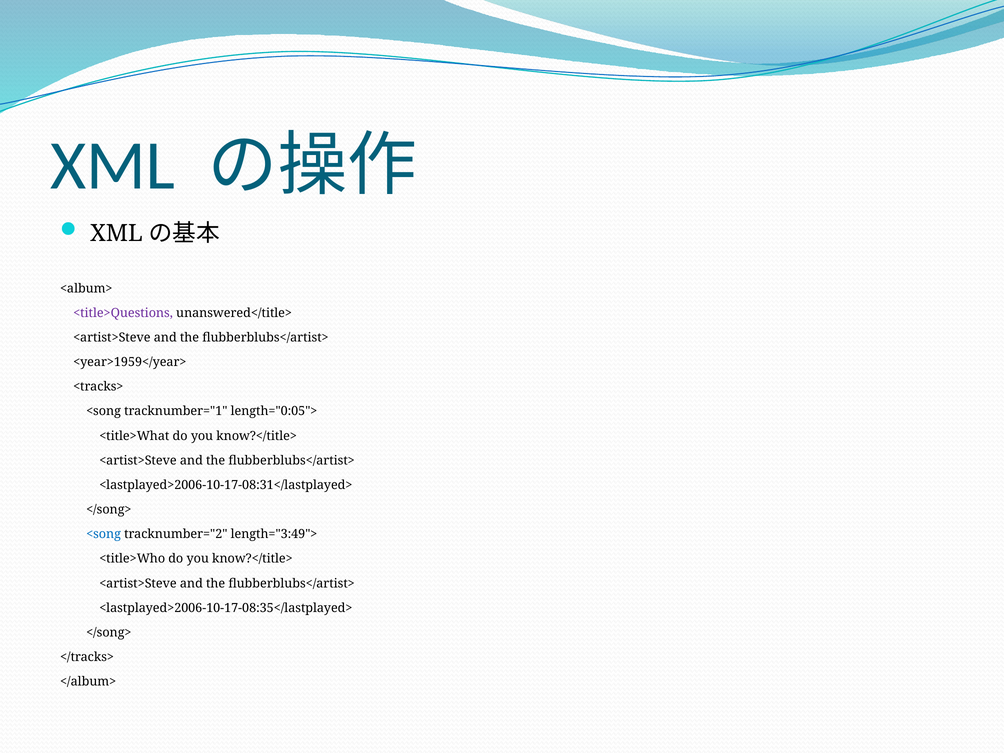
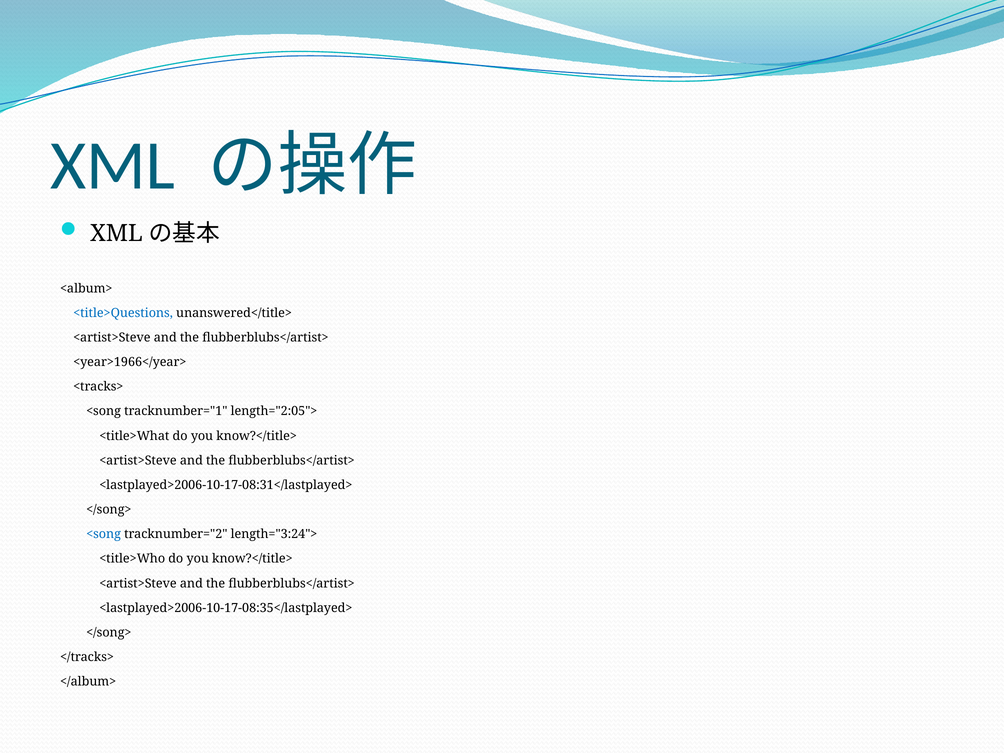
<title>Questions colour: purple -> blue
<year>1959</year>: <year>1959</year> -> <year>1966</year>
length="0:05">: length="0:05"> -> length="2:05">
length="3:49">: length="3:49"> -> length="3:24">
